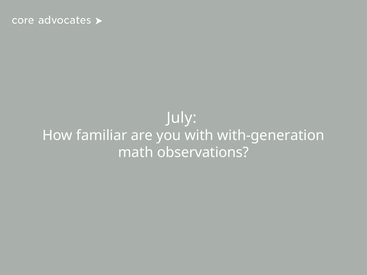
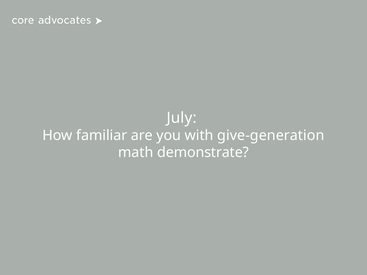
with-generation: with-generation -> give-generation
observations: observations -> demonstrate
